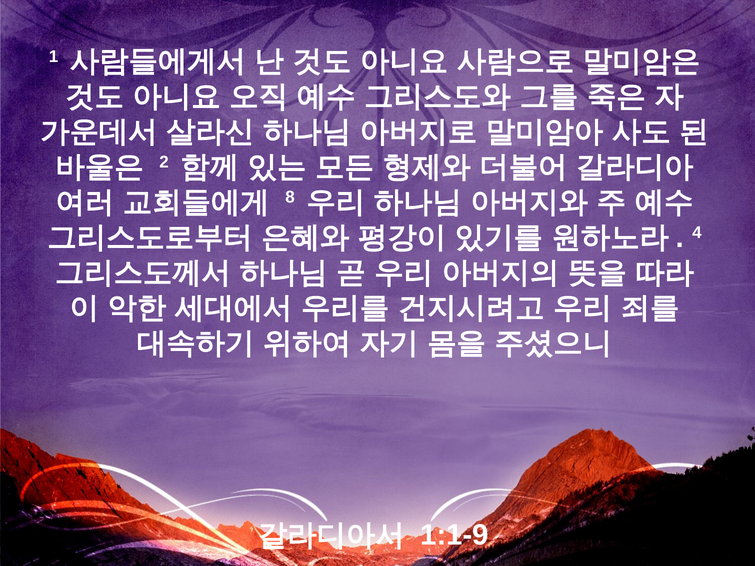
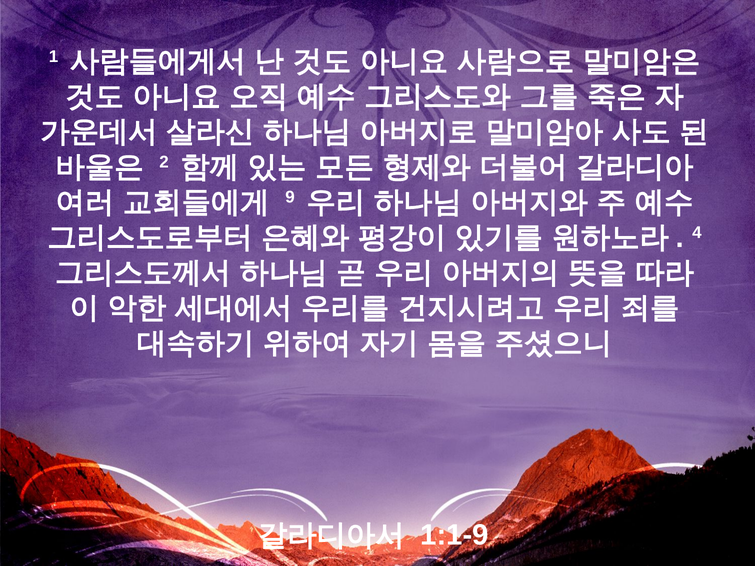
8: 8 -> 9
